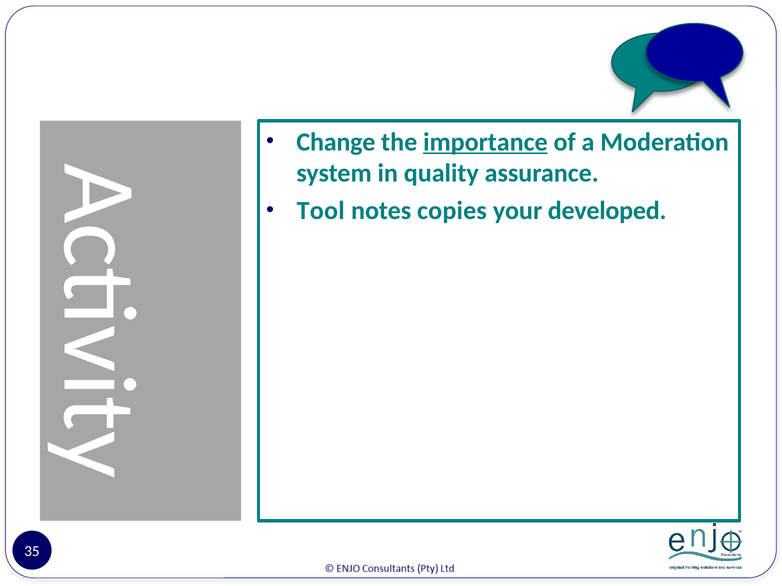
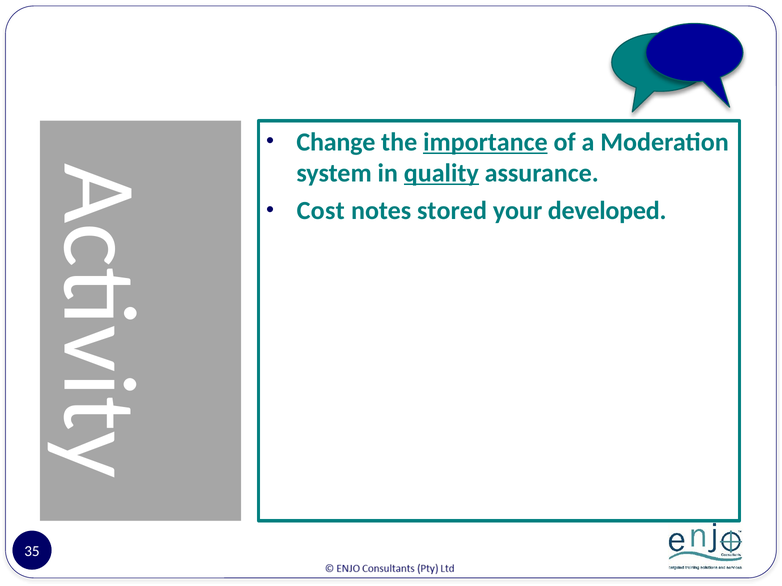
quality underline: none -> present
Tool: Tool -> Cost
copies: copies -> stored
